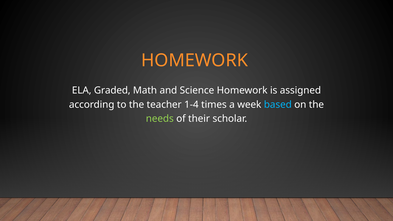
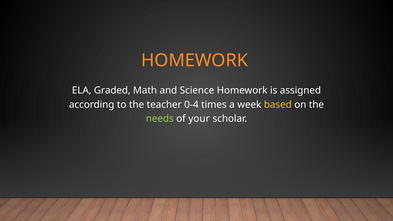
1-4: 1-4 -> 0-4
based colour: light blue -> yellow
their: their -> your
